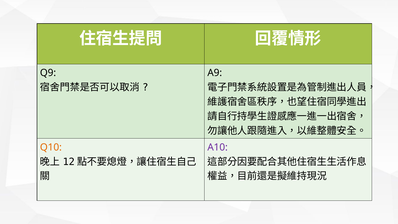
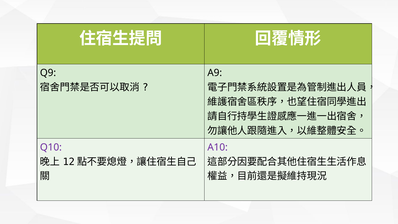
Q10 colour: orange -> purple
